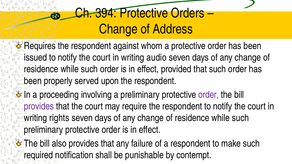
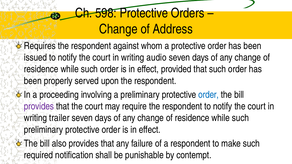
394: 394 -> 598
order at (209, 95) colour: purple -> blue
rights: rights -> trailer
